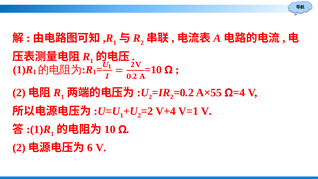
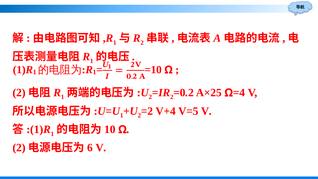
A×55: A×55 -> A×25
V=1: V=1 -> V=5
